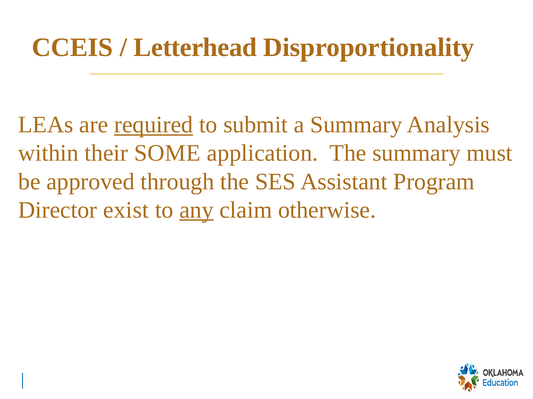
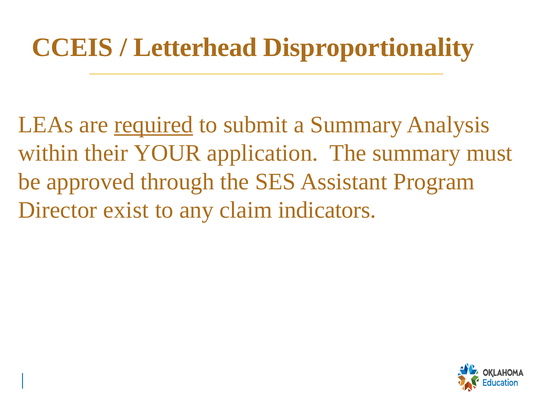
SOME: SOME -> YOUR
any underline: present -> none
otherwise: otherwise -> indicators
